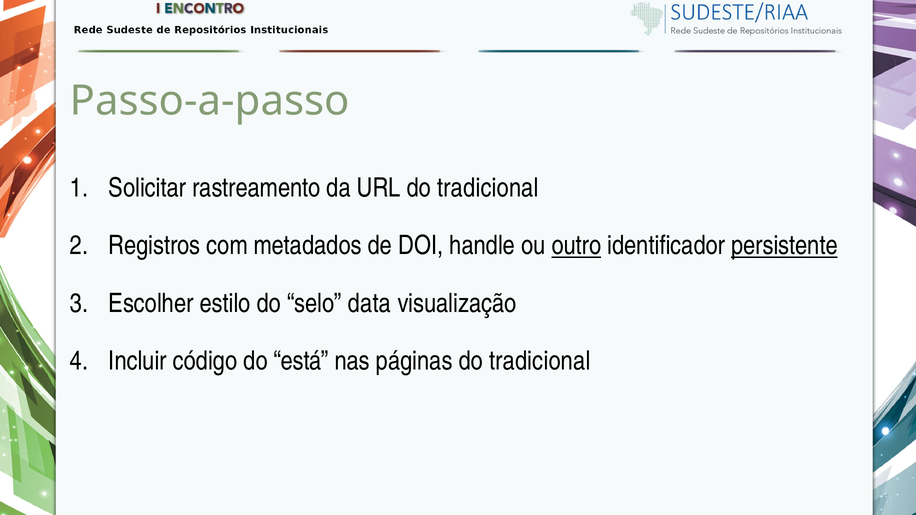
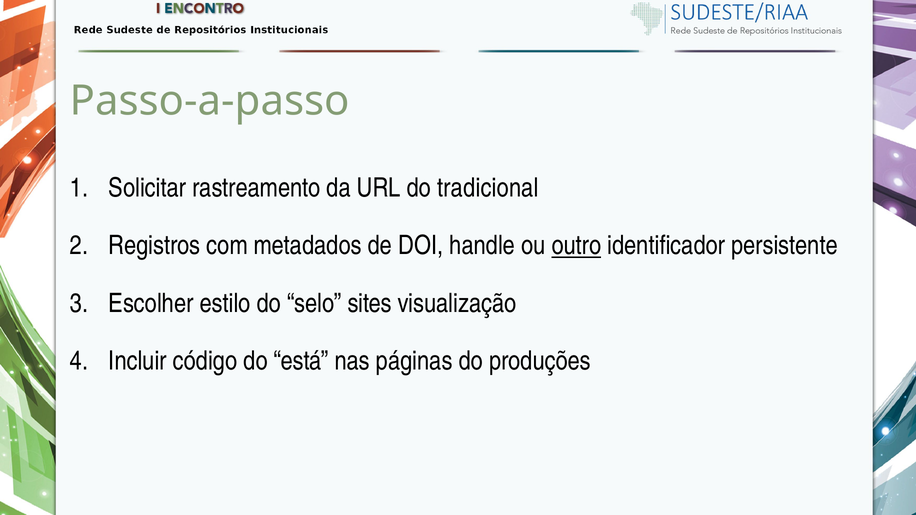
persistente underline: present -> none
data: data -> sites
páginas do tradicional: tradicional -> produções
